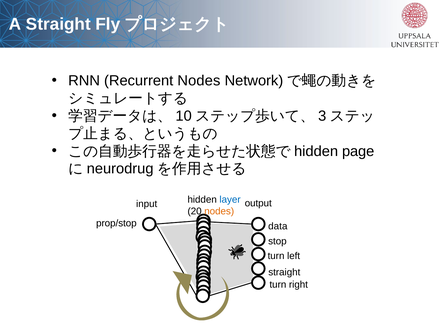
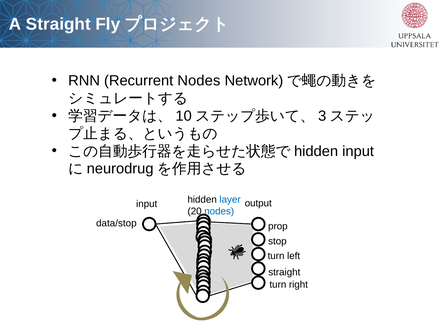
hidden page: page -> input
nodes at (219, 211) colour: orange -> blue
prop/stop: prop/stop -> data/stop
data: data -> prop
